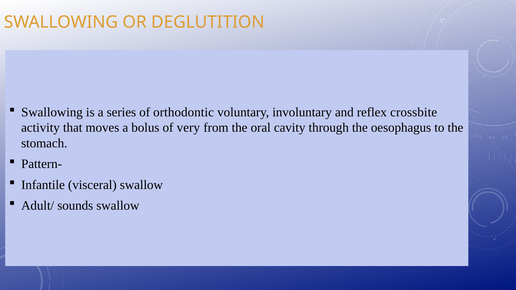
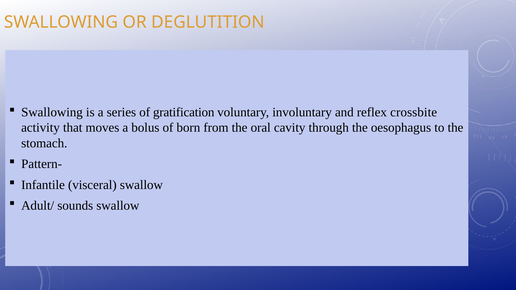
orthodontic: orthodontic -> gratification
very: very -> born
